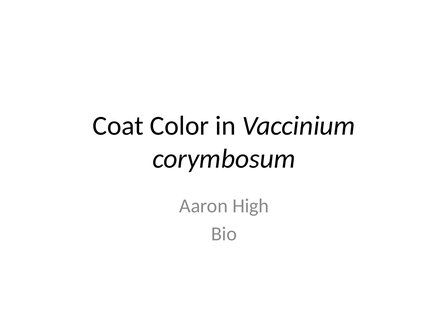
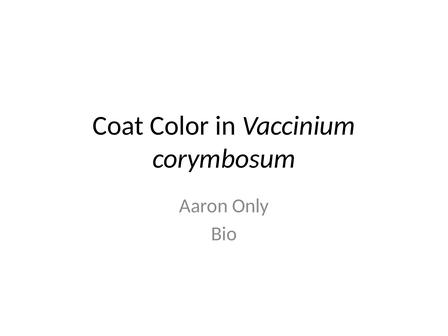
High: High -> Only
